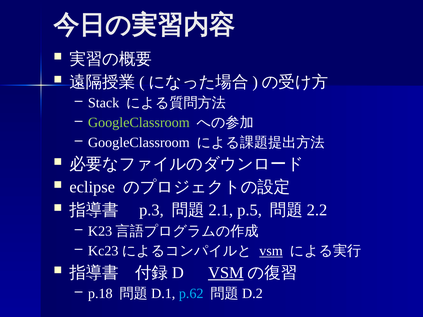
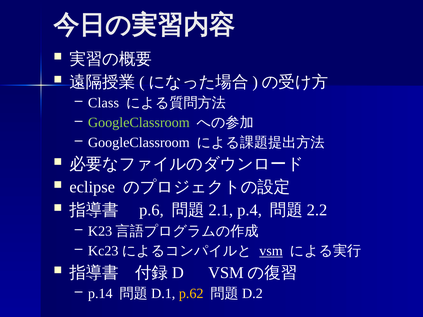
Stack: Stack -> Class
p.3: p.3 -> p.6
p.5: p.5 -> p.4
VSM at (226, 273) underline: present -> none
p.18: p.18 -> p.14
p.62 colour: light blue -> yellow
